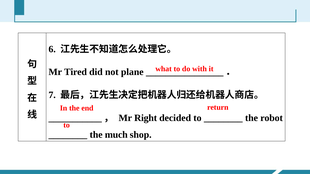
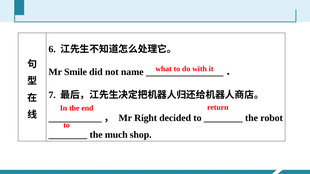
Tired: Tired -> Smile
plane: plane -> name
